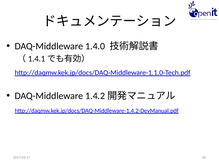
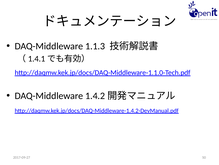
1.4.0: 1.4.0 -> 1.1.3
